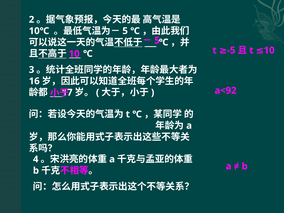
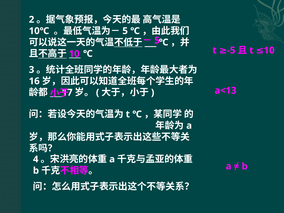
a<92: a<92 -> a<13
